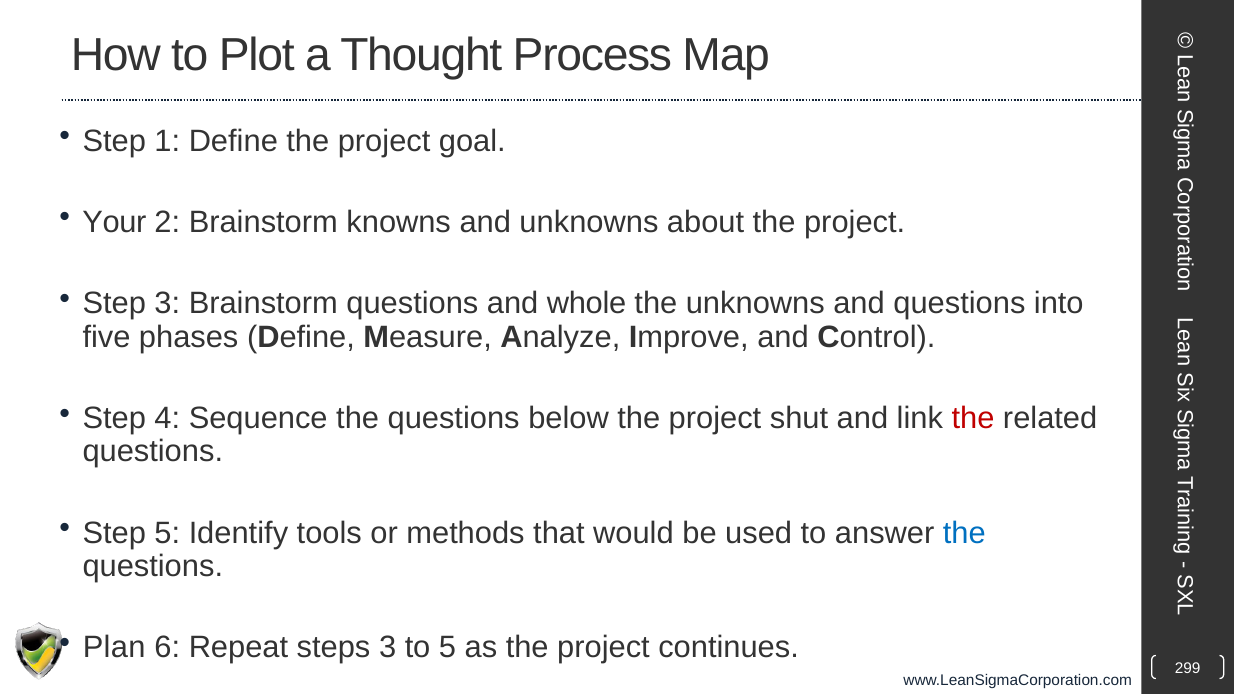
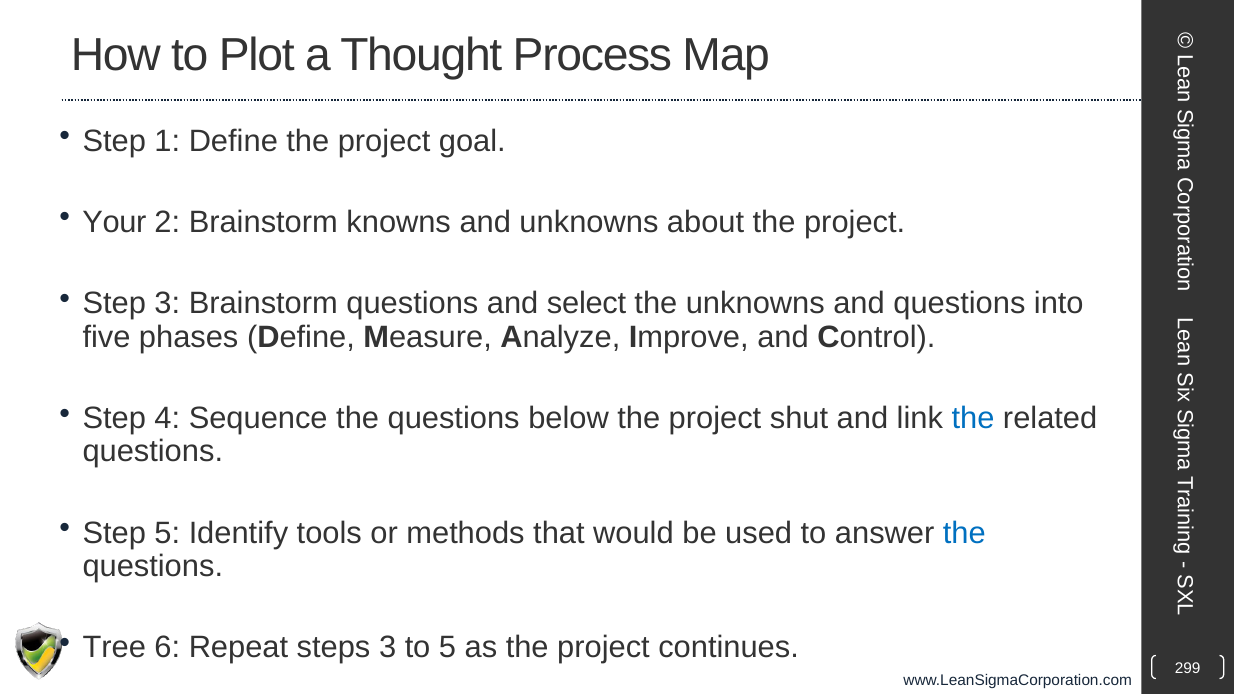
whole: whole -> select
the at (973, 418) colour: red -> blue
Plan: Plan -> Tree
